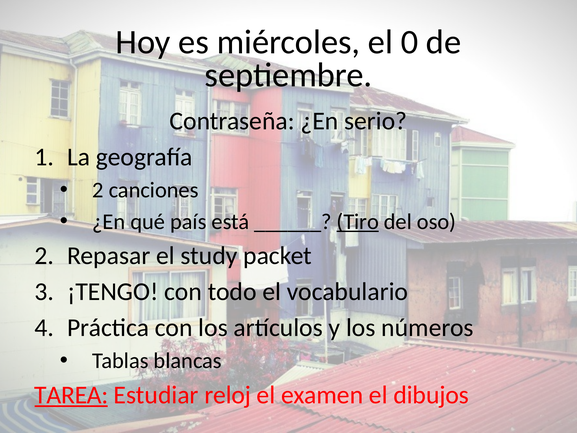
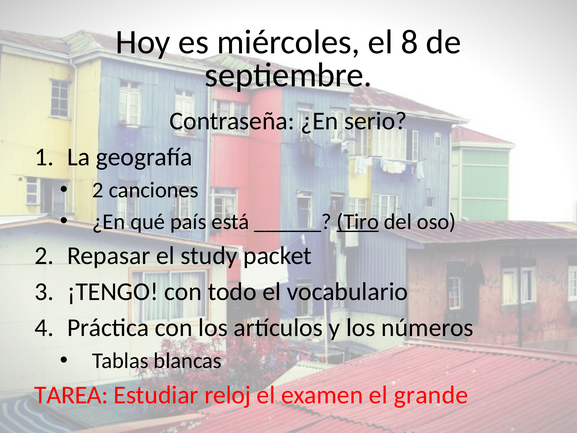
0: 0 -> 8
TAREA underline: present -> none
dibujos: dibujos -> grande
